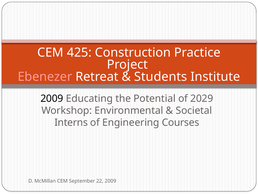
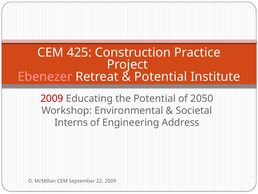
Students at (161, 76): Students -> Potential
2009 at (52, 98) colour: black -> red
2029: 2029 -> 2050
Courses: Courses -> Address
